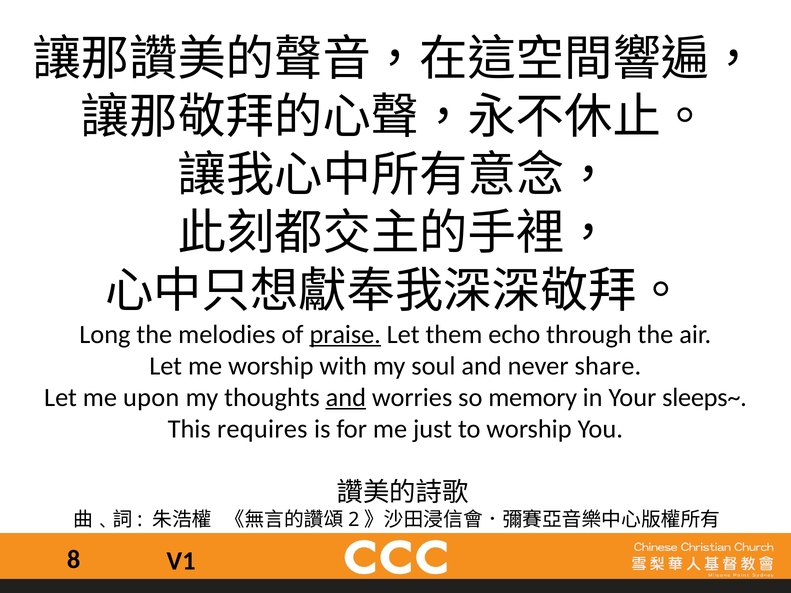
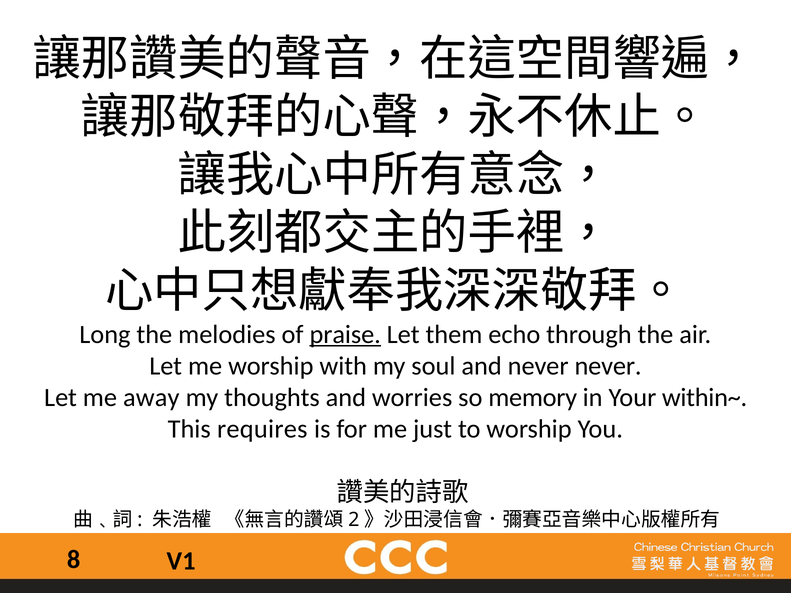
never share: share -> never
upon: upon -> away
and at (346, 398) underline: present -> none
sleeps~: sleeps~ -> within~
